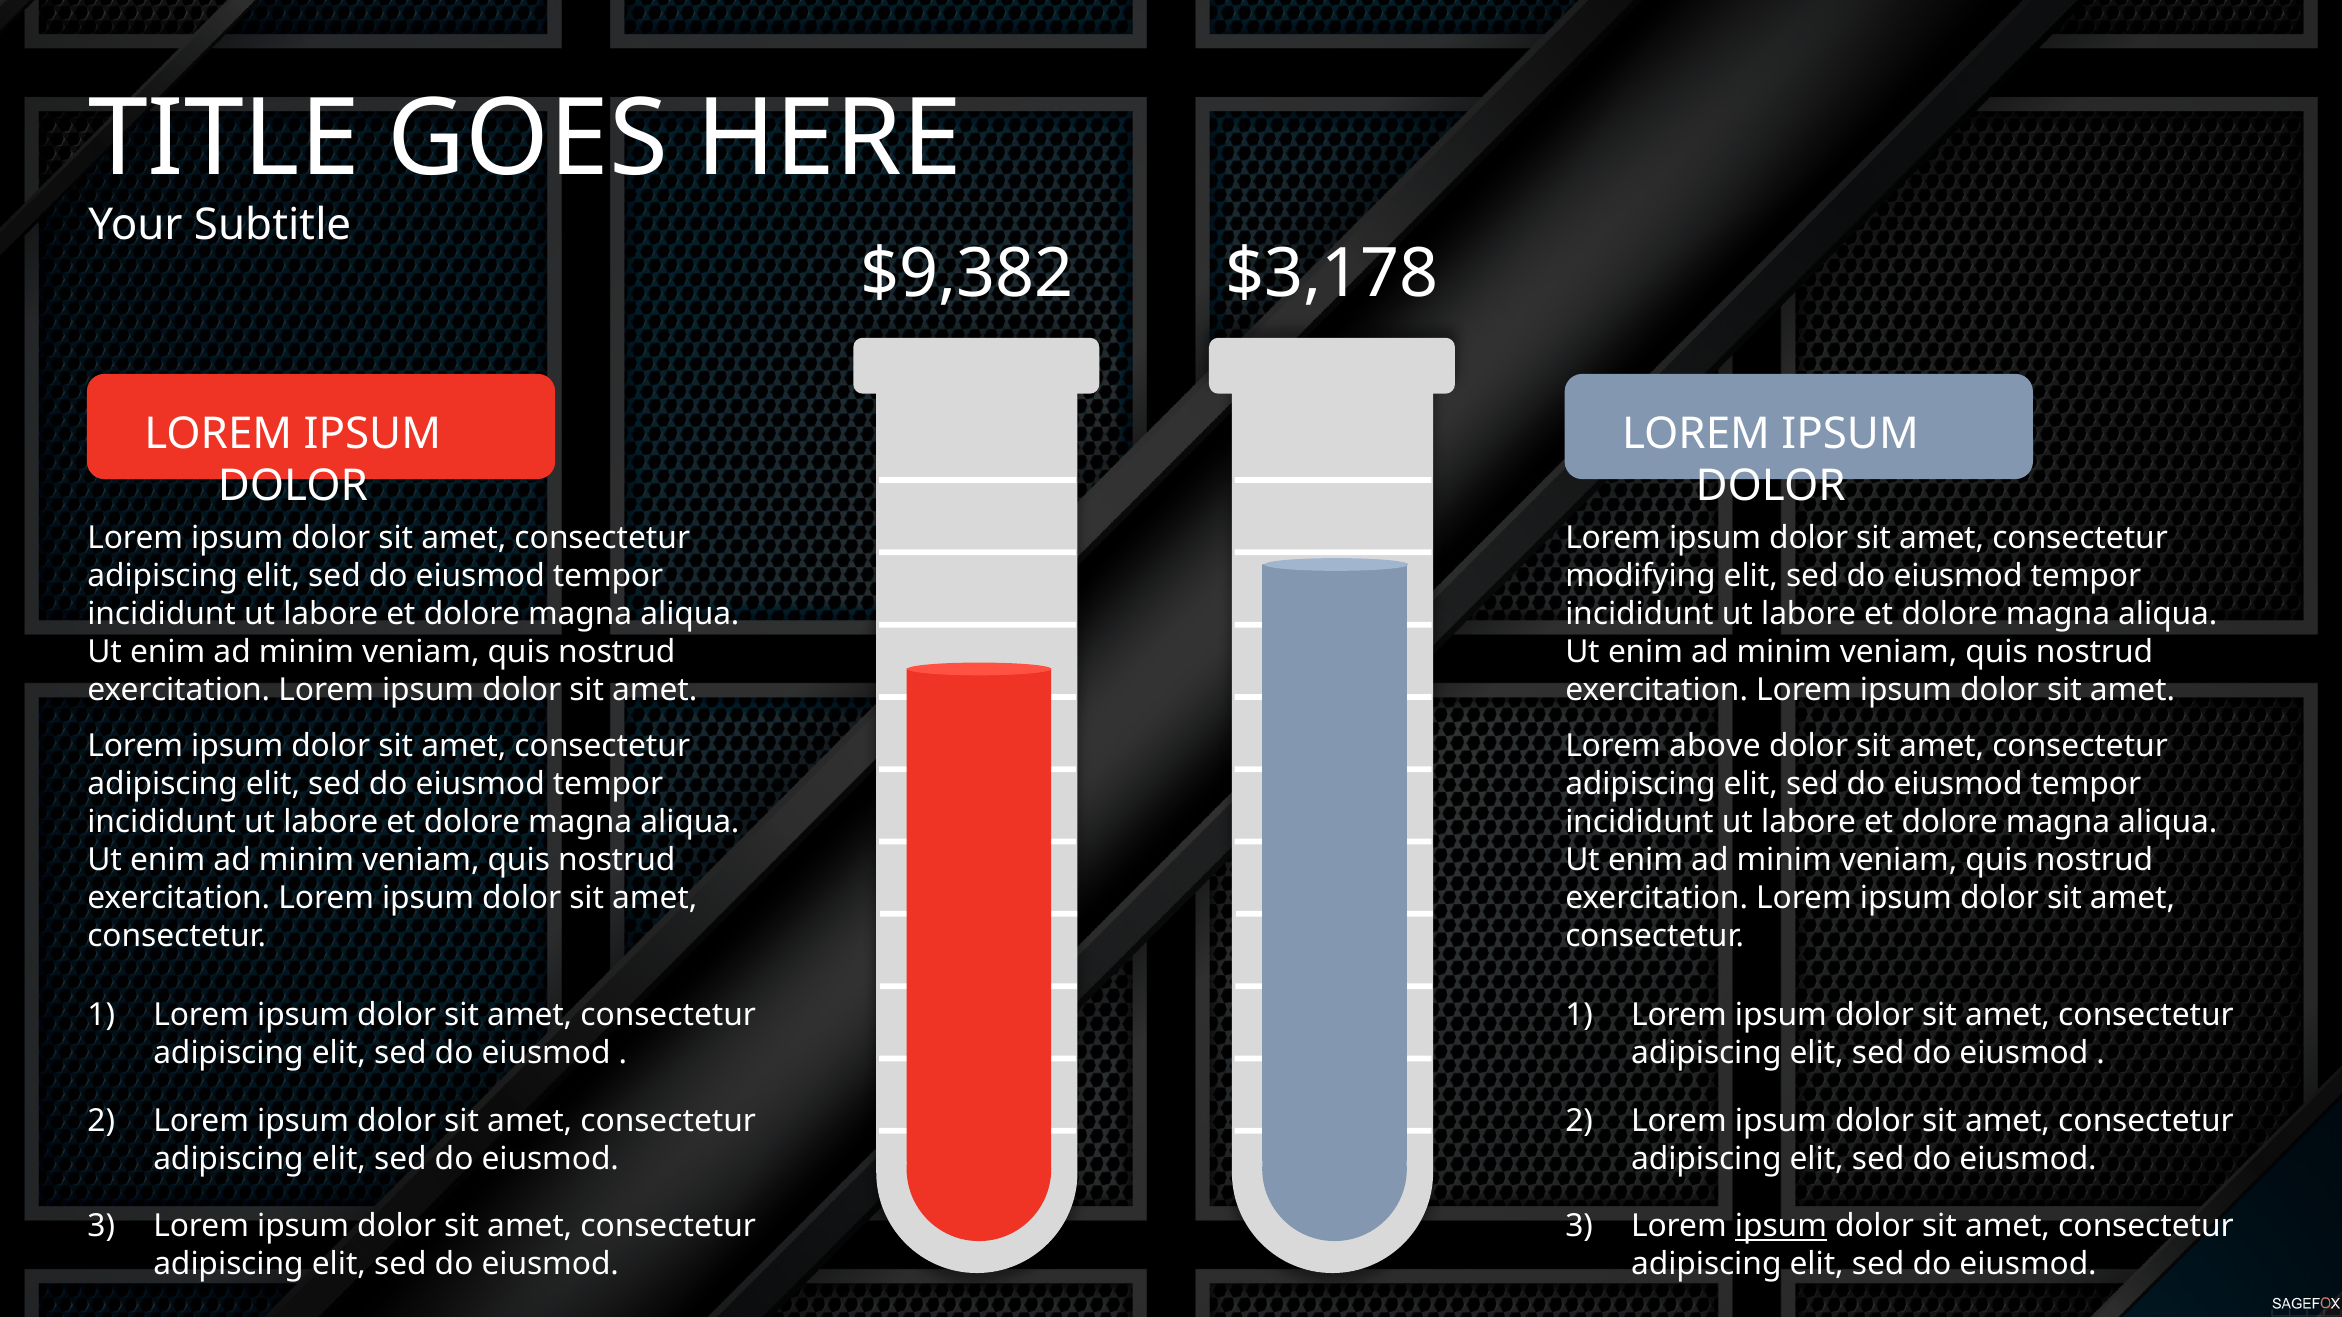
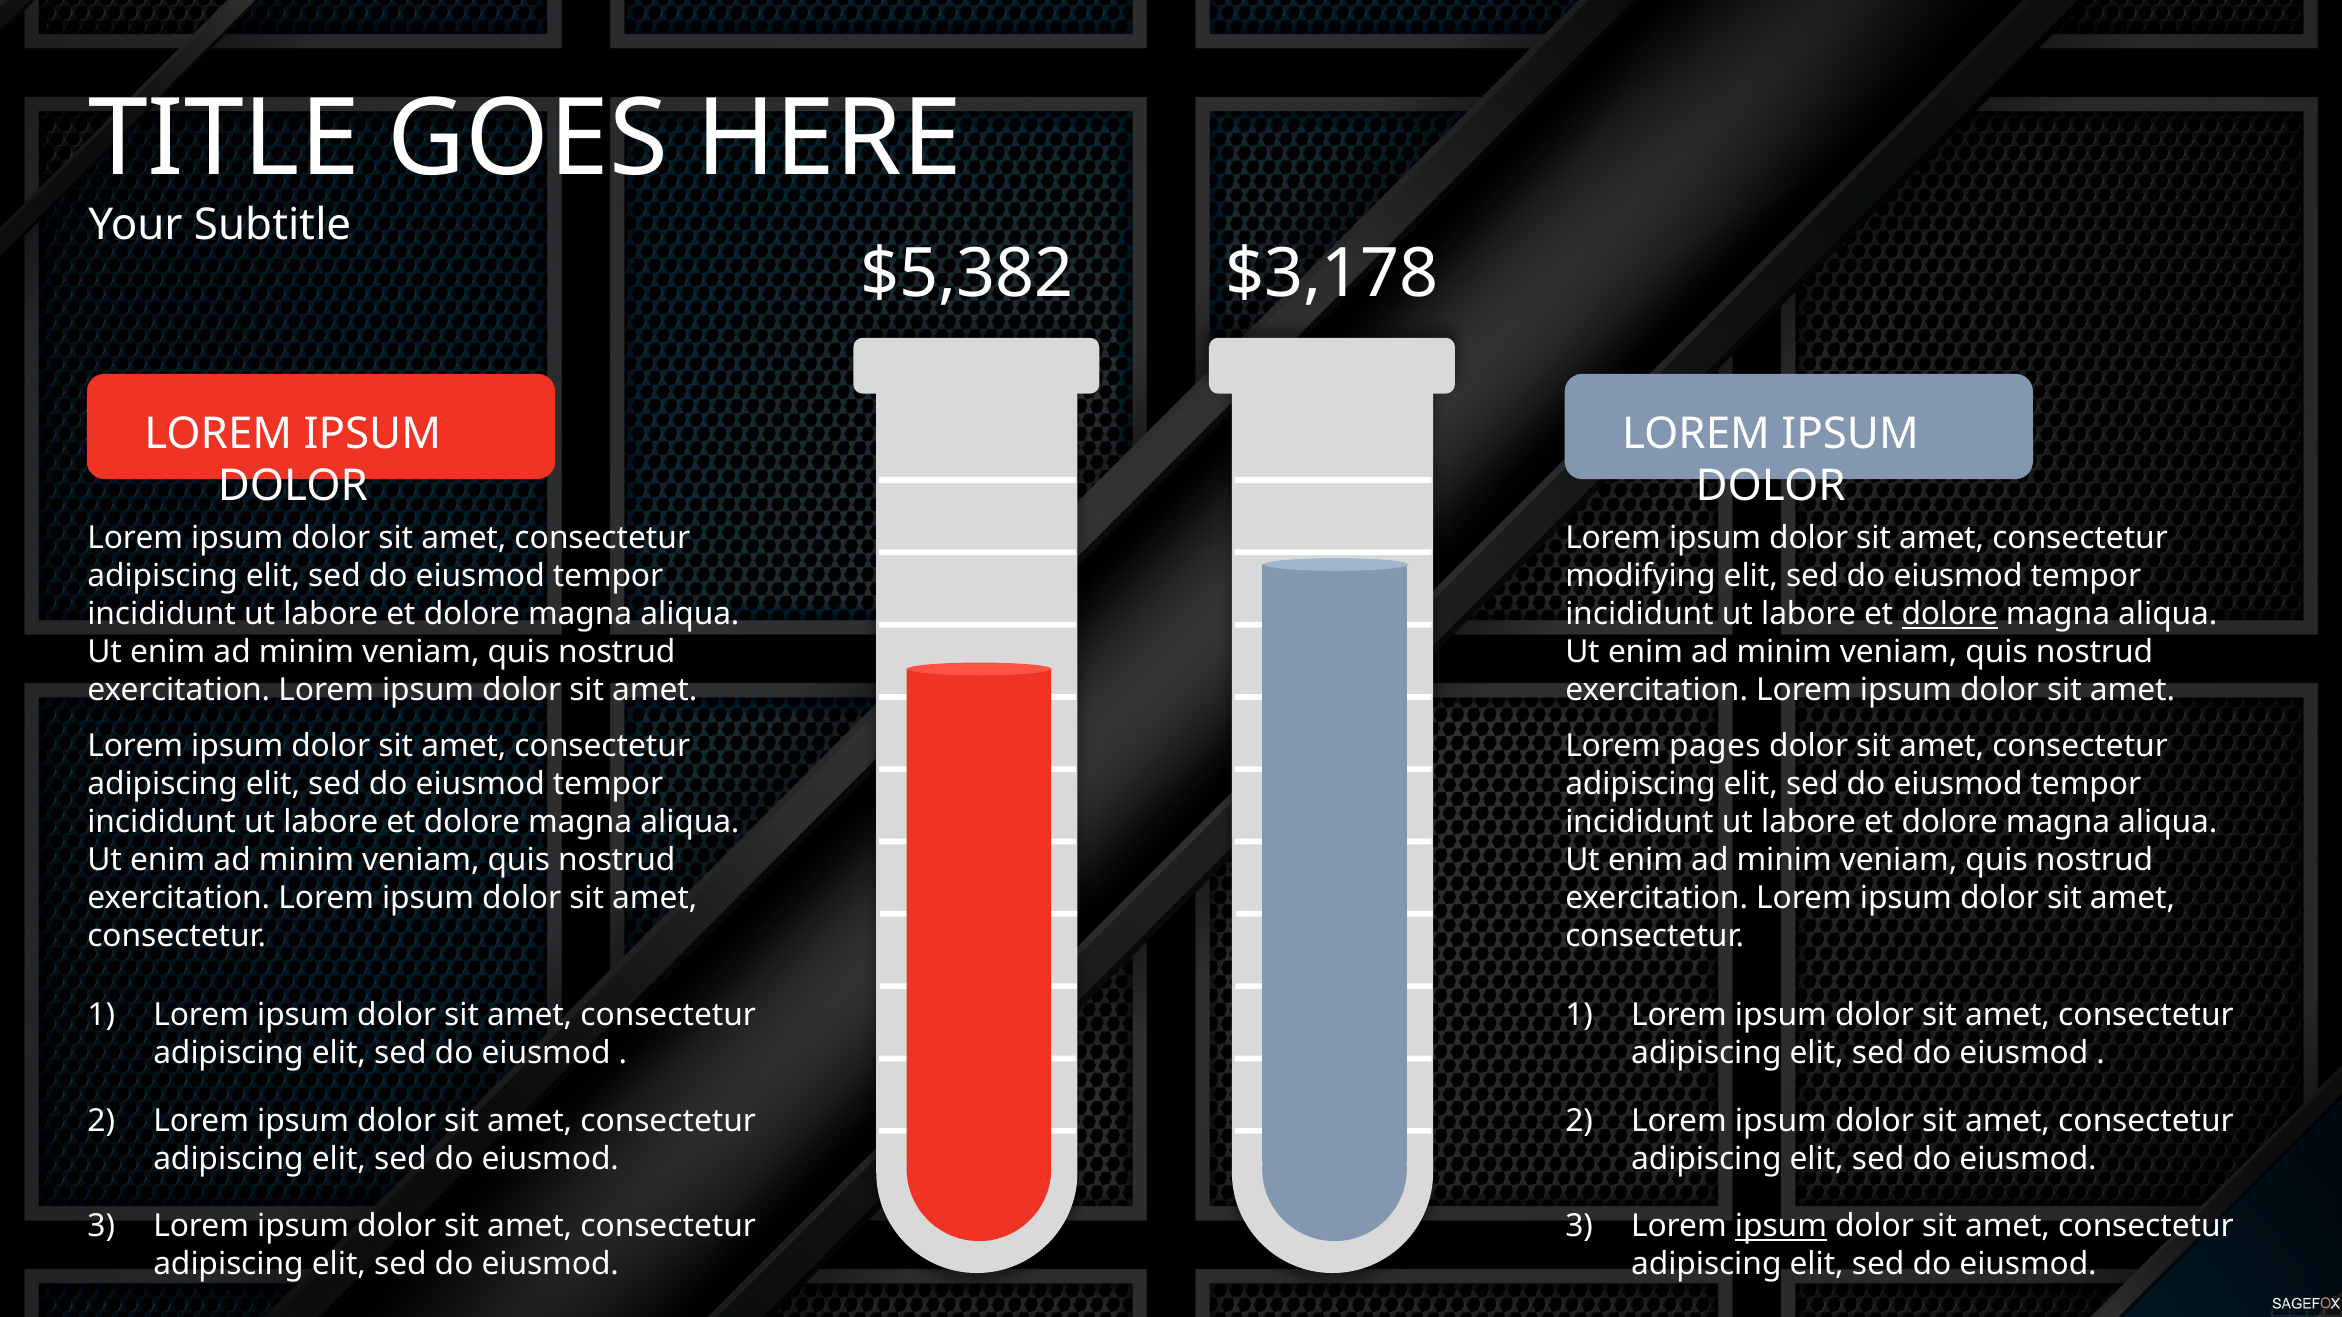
$9,382: $9,382 -> $5,382
dolore at (1950, 614) underline: none -> present
above: above -> pages
